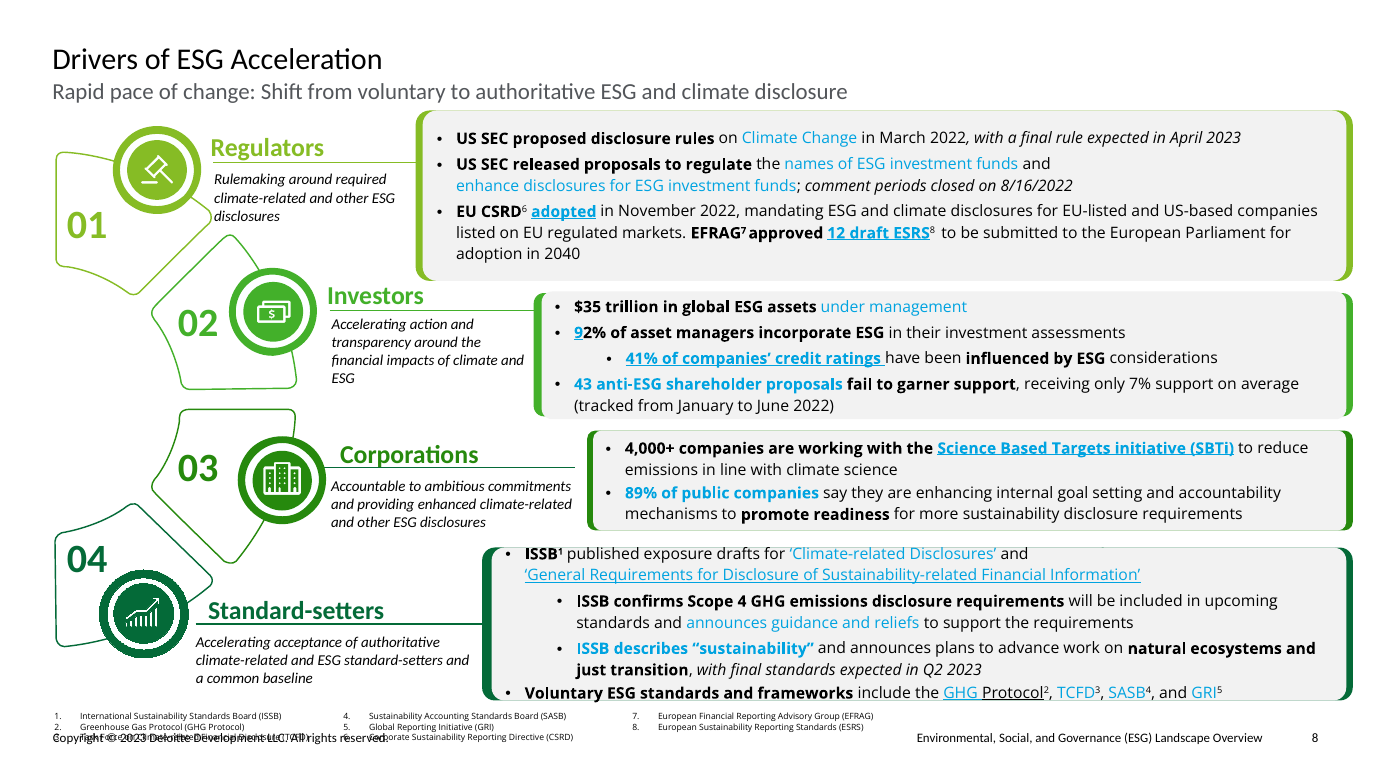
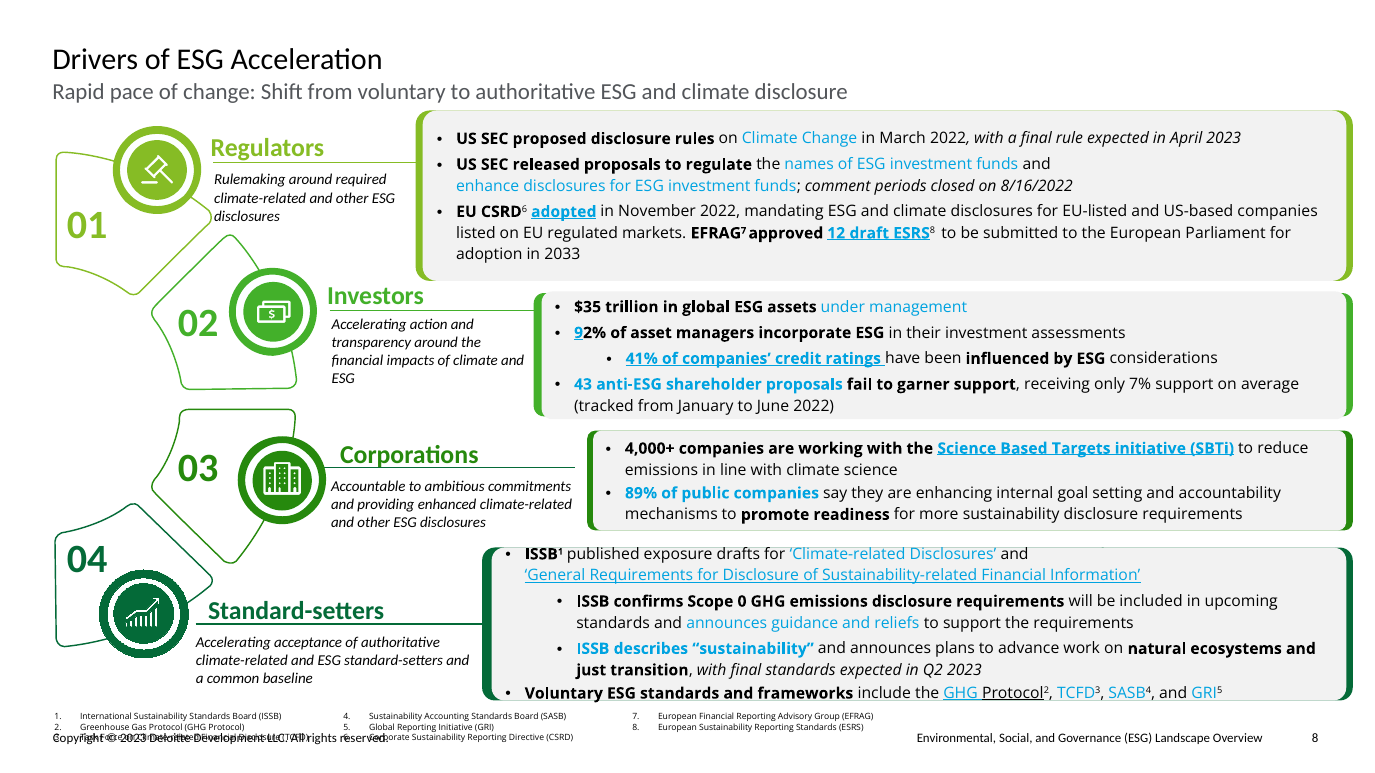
2040: 2040 -> 2033
Scope 4: 4 -> 0
